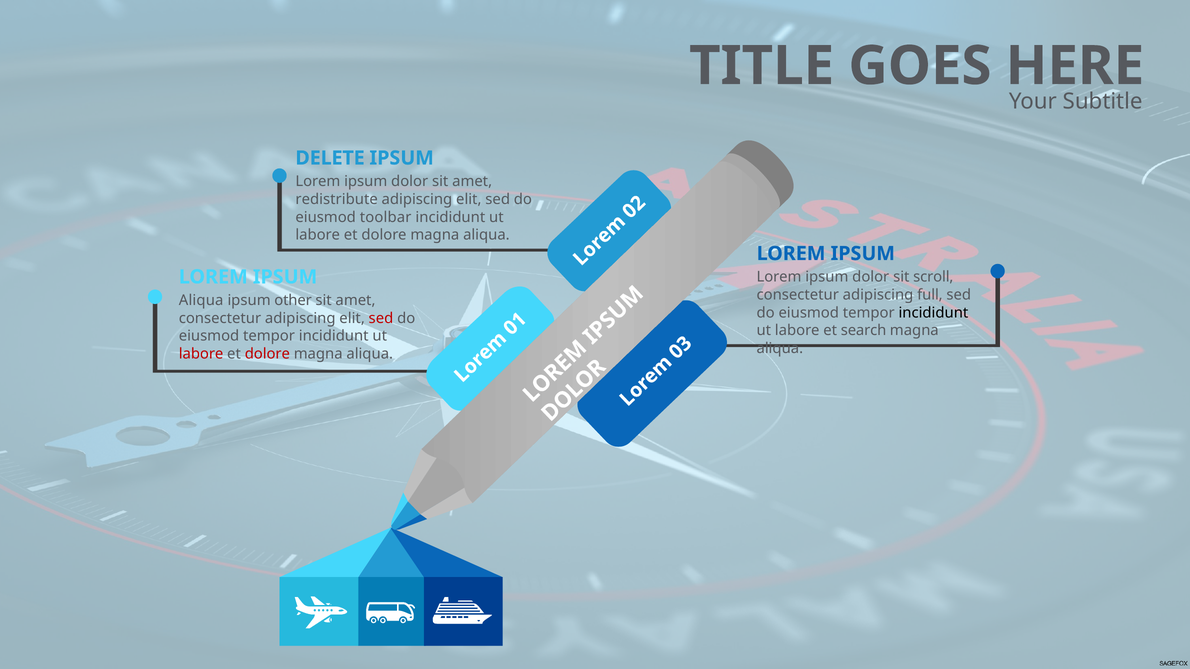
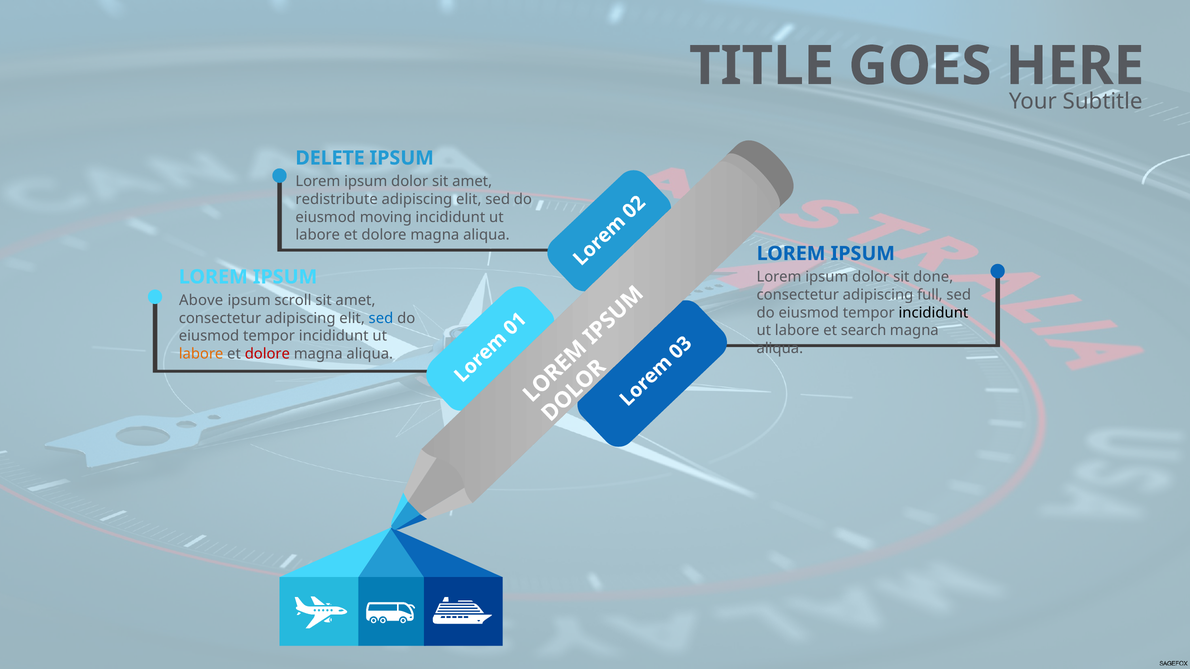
toolbar: toolbar -> moving
scroll: scroll -> done
Aliqua at (201, 300): Aliqua -> Above
other: other -> scroll
sed at (381, 318) colour: red -> blue
labore at (201, 354) colour: red -> orange
